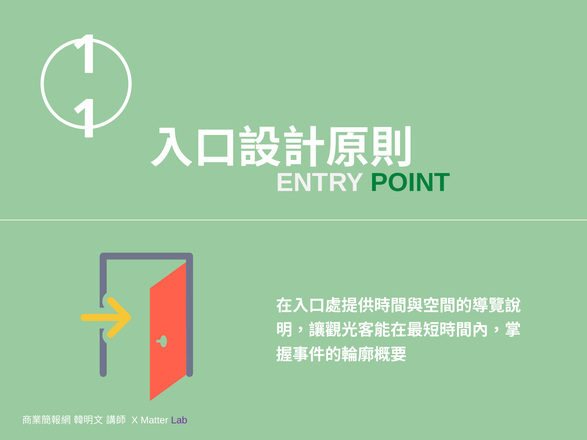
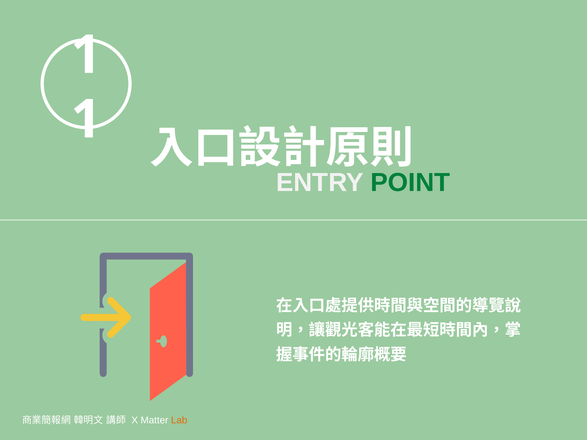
Lab colour: purple -> orange
